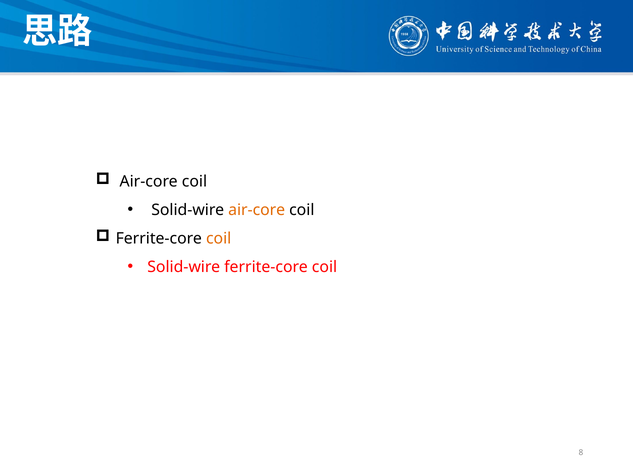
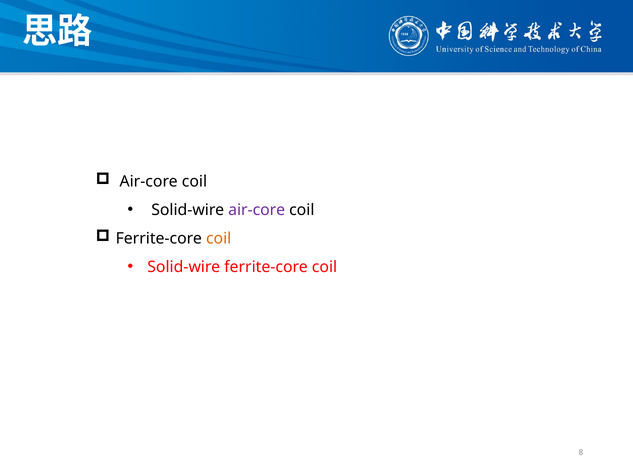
air-core at (257, 210) colour: orange -> purple
